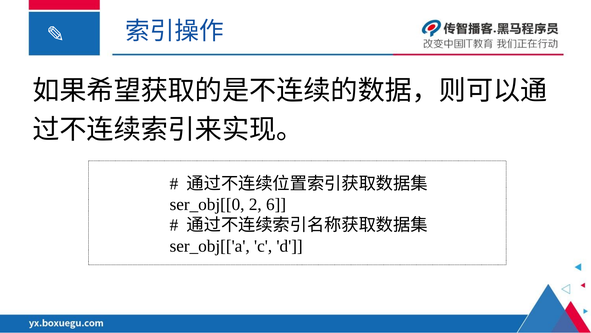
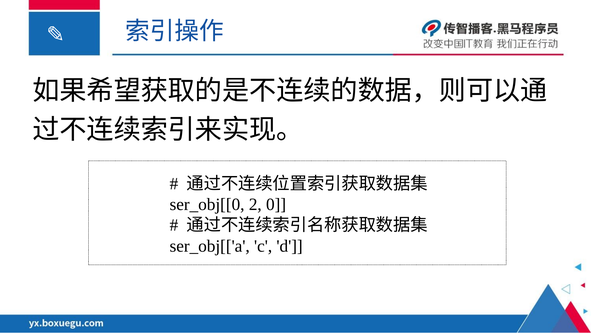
6: 6 -> 0
